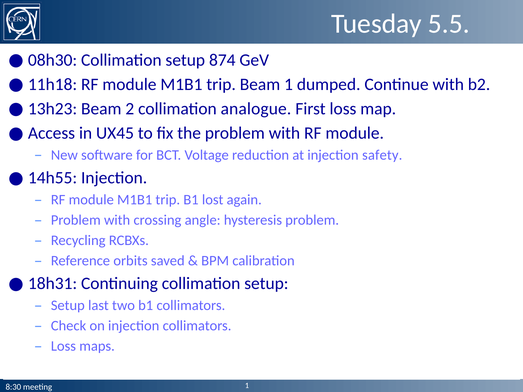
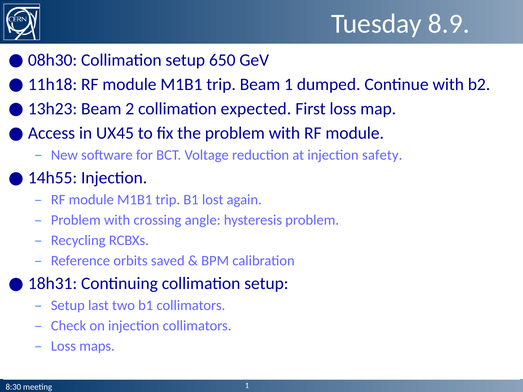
5.5: 5.5 -> 8.9
874: 874 -> 650
analogue: analogue -> expected
